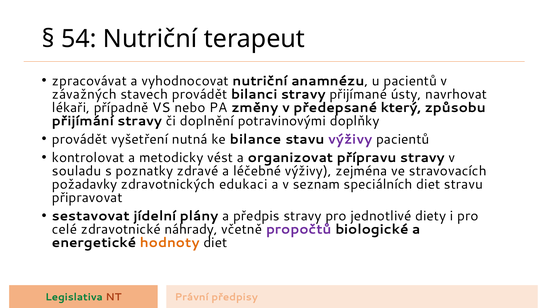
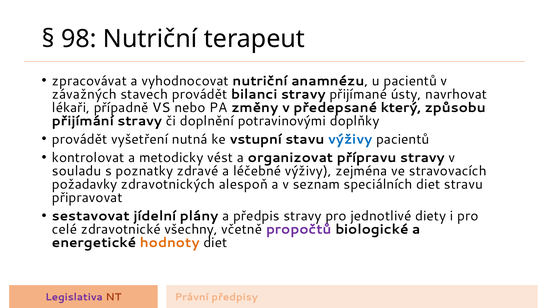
54: 54 -> 98
bilance: bilance -> vstupní
výživy at (350, 139) colour: purple -> blue
edukaci: edukaci -> alespoň
náhrady: náhrady -> všechny
Legislativa colour: green -> purple
